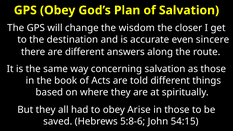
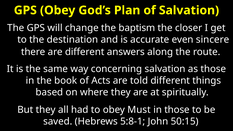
wisdom: wisdom -> baptism
Arise: Arise -> Must
5:8-6: 5:8-6 -> 5:8-1
54:15: 54:15 -> 50:15
